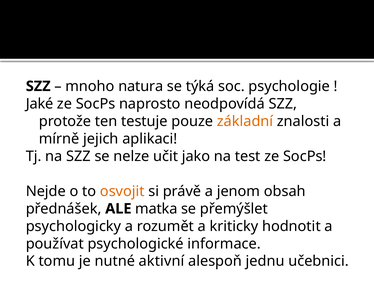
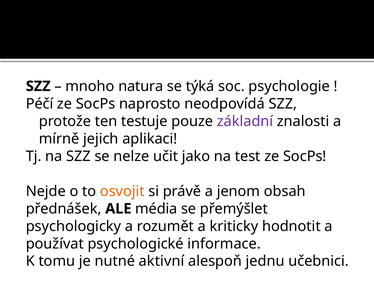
Jaké: Jaké -> Péčí
základní colour: orange -> purple
matka: matka -> média
